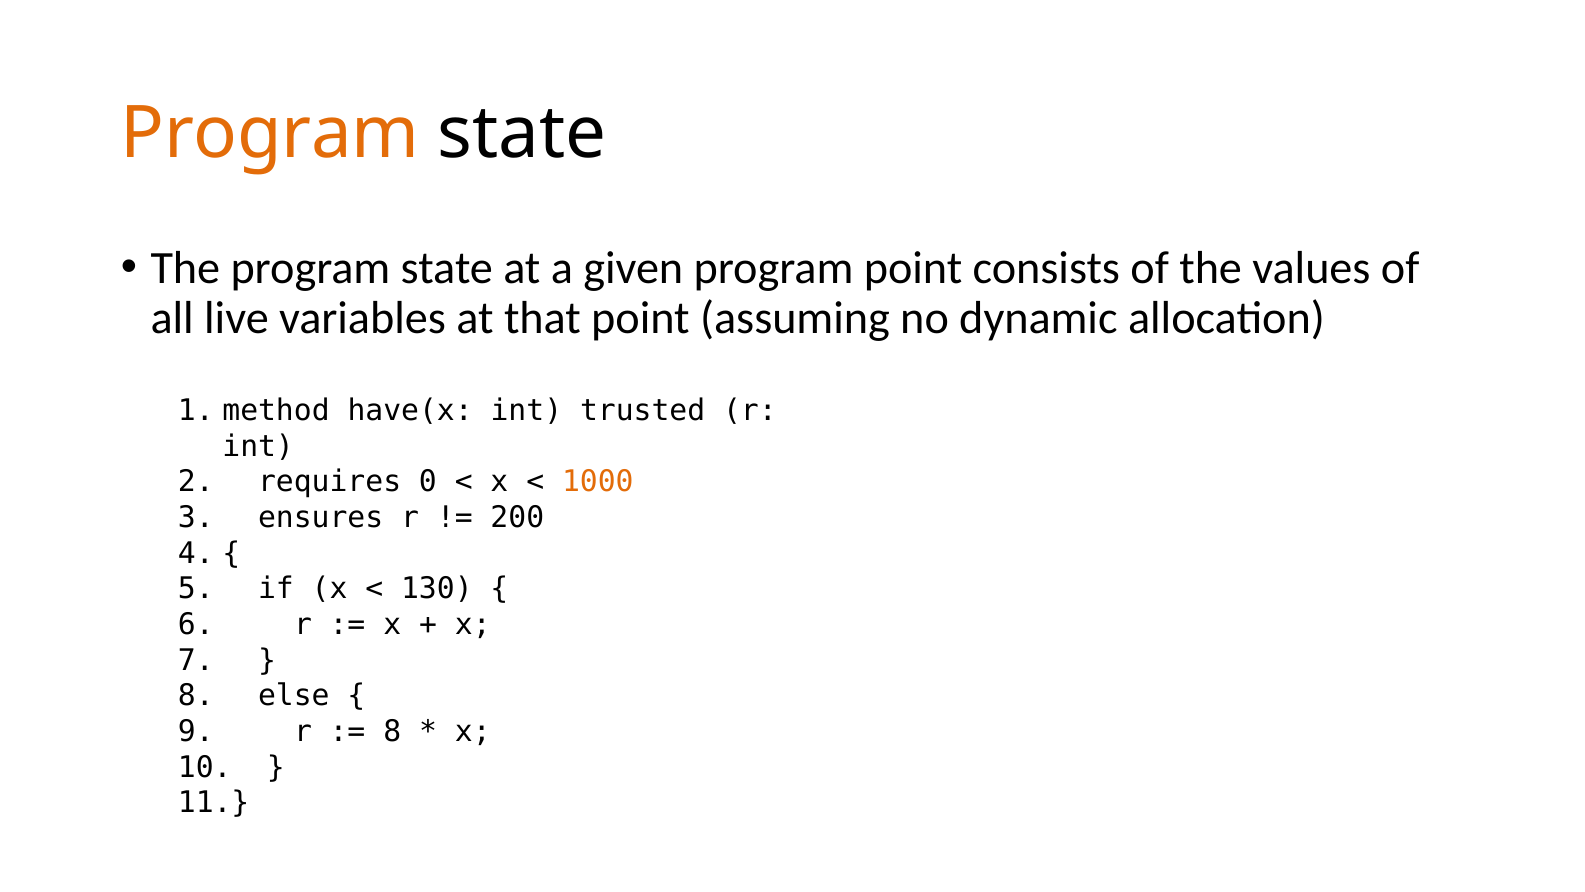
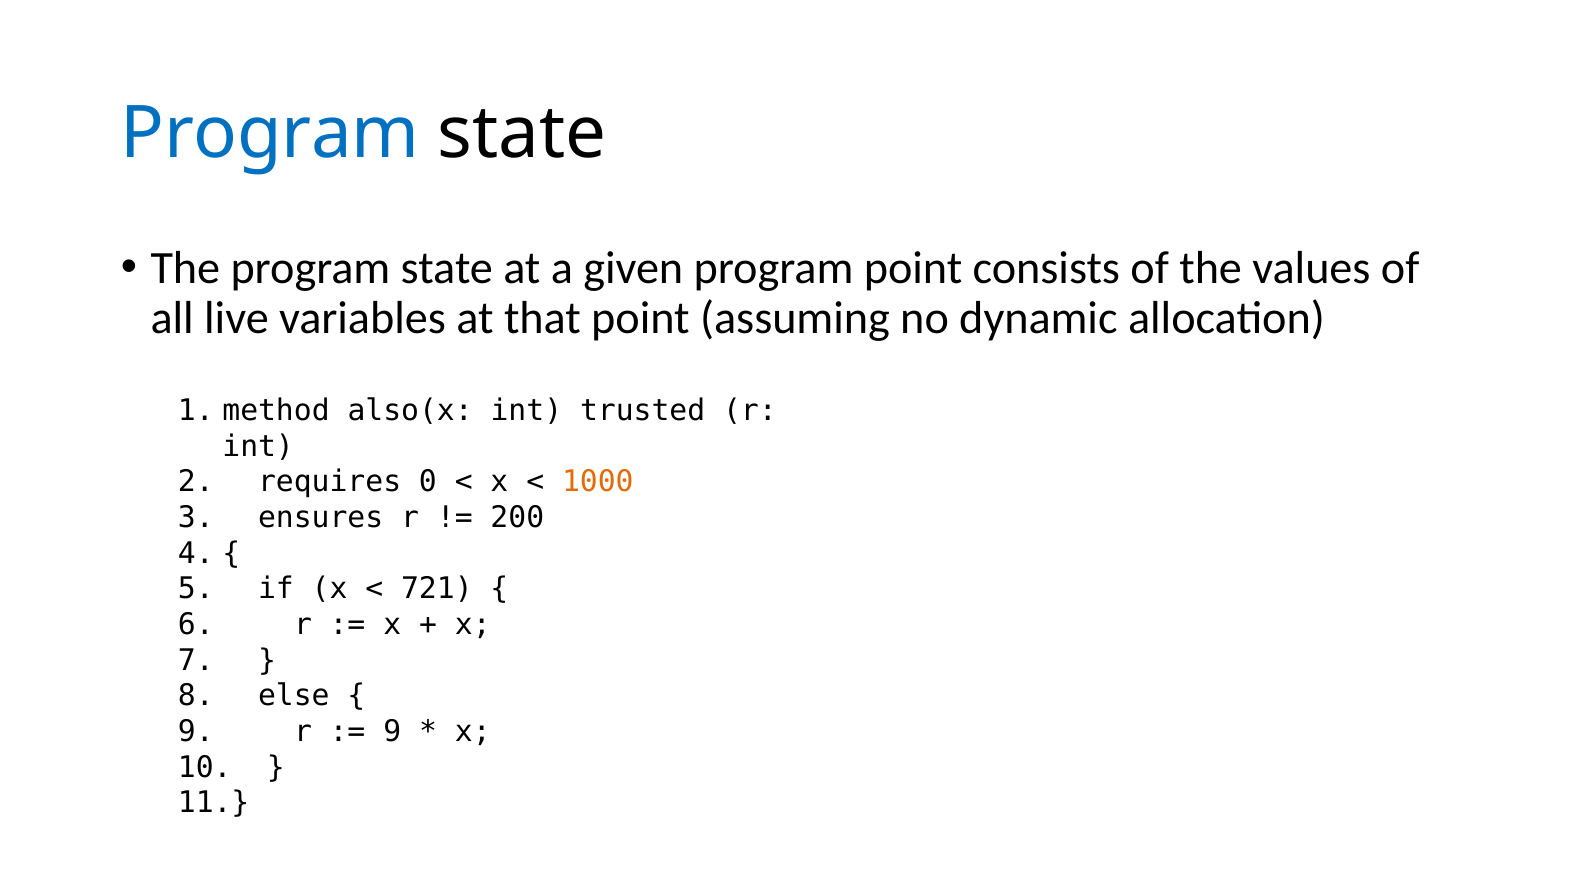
Program at (270, 133) colour: orange -> blue
have(x: have(x -> also(x
130: 130 -> 721
8 at (392, 731): 8 -> 9
